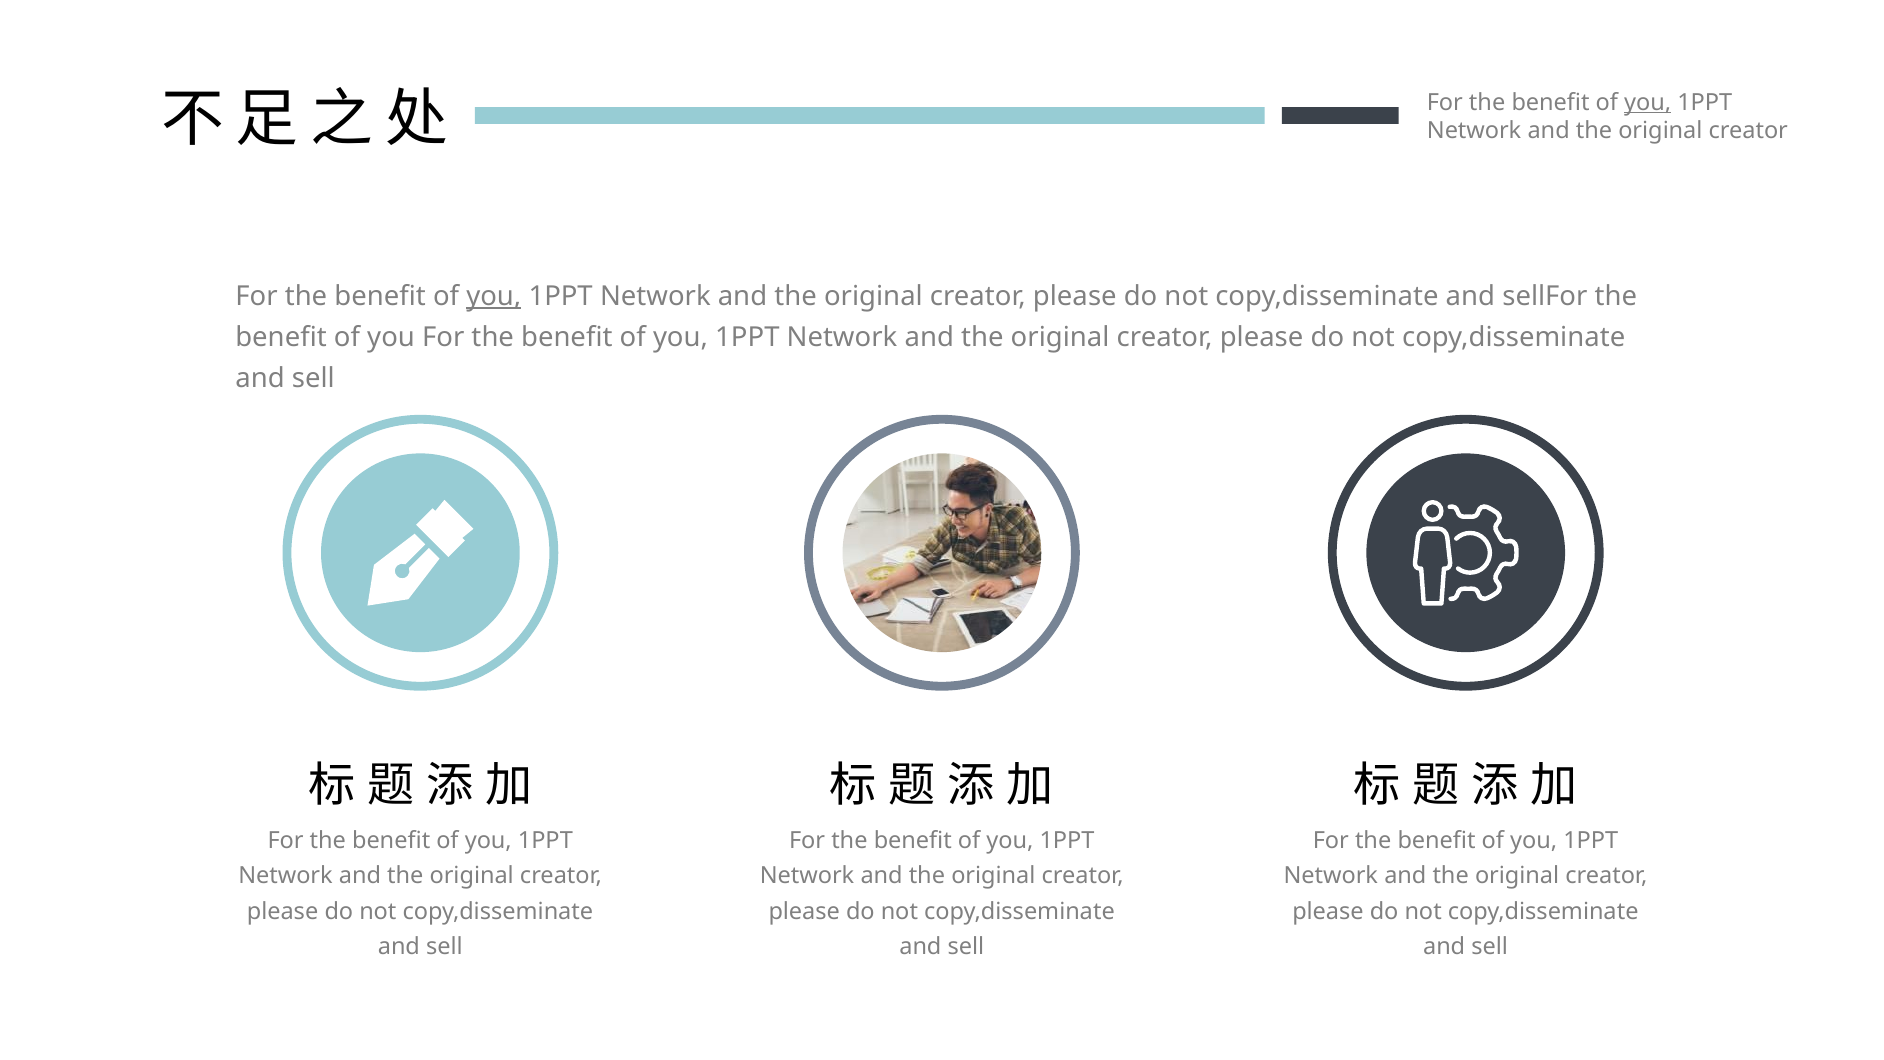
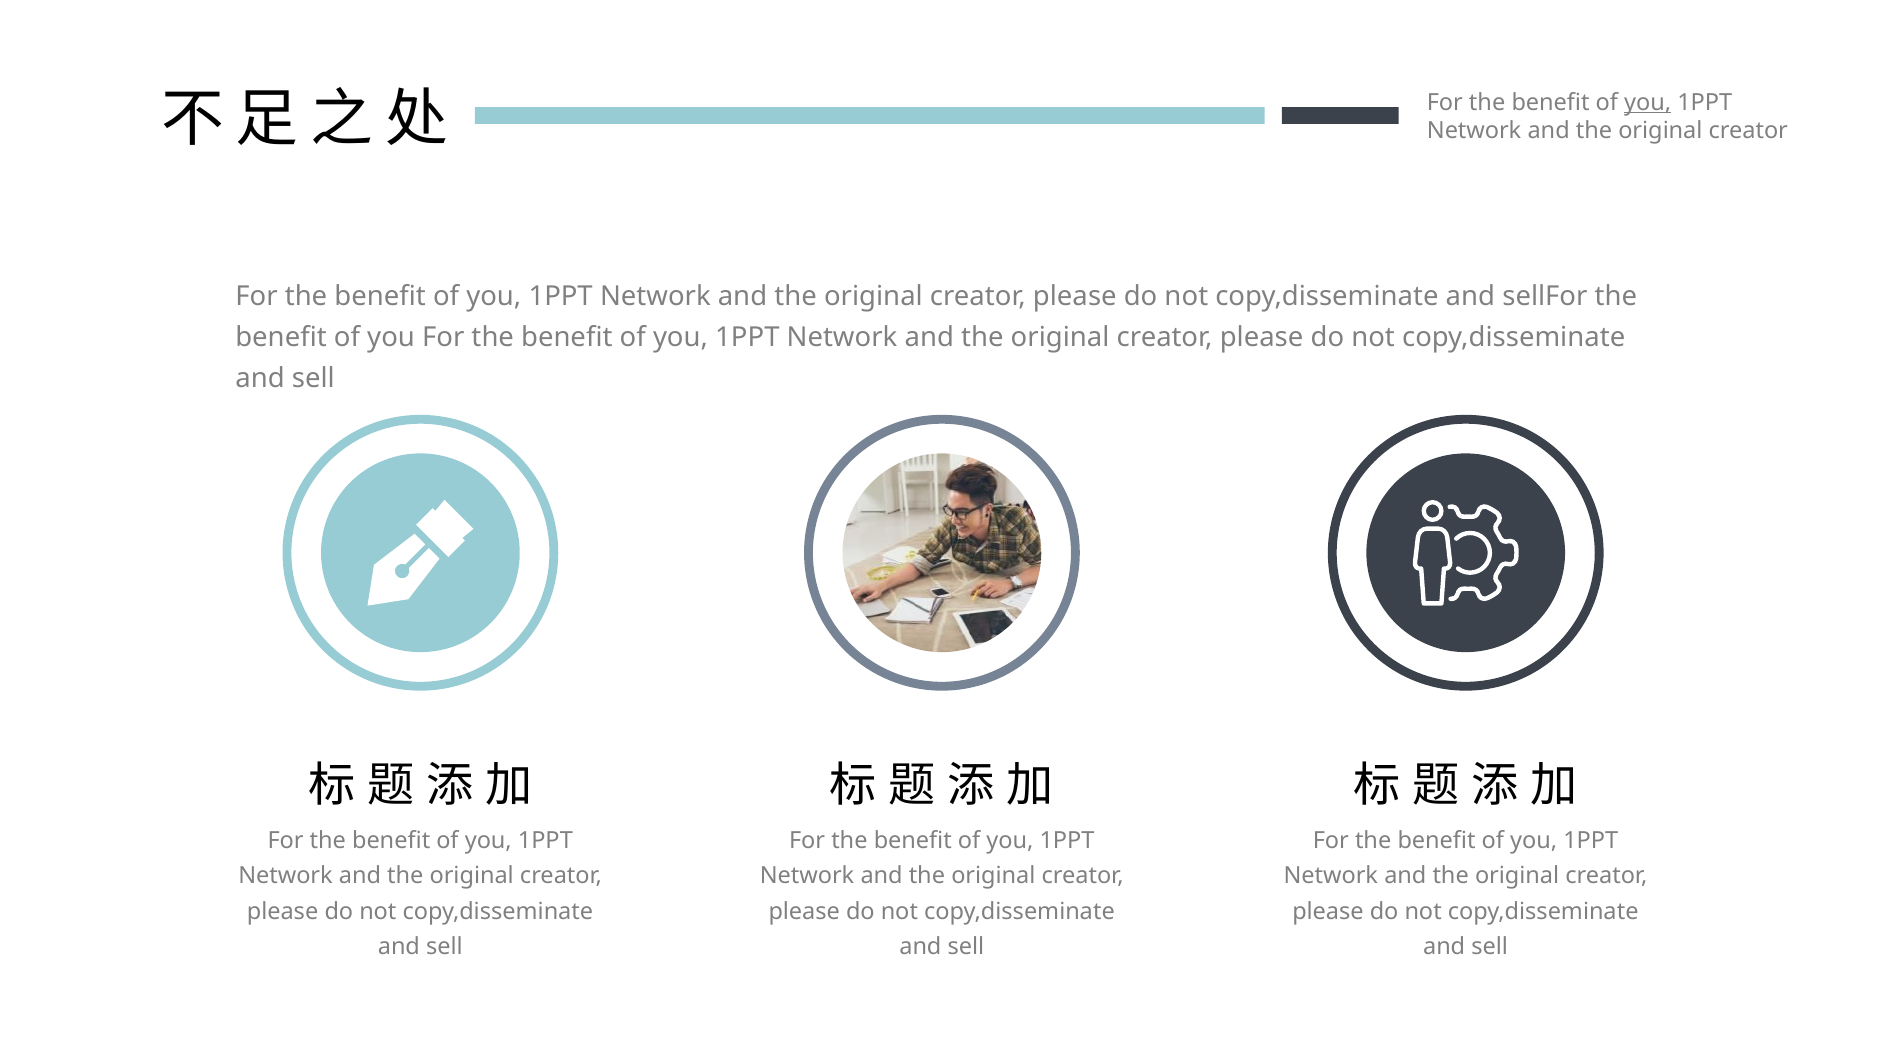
you at (494, 296) underline: present -> none
